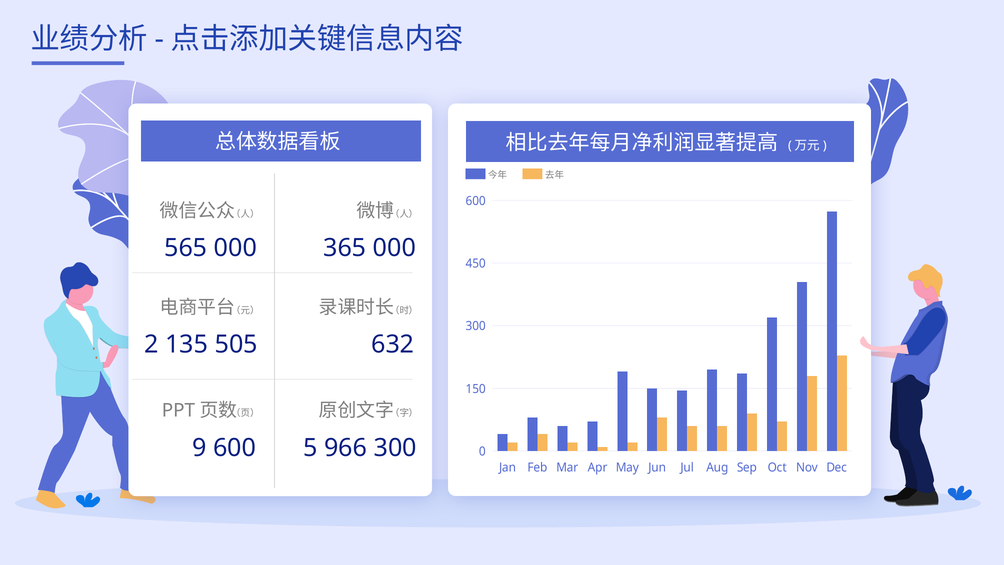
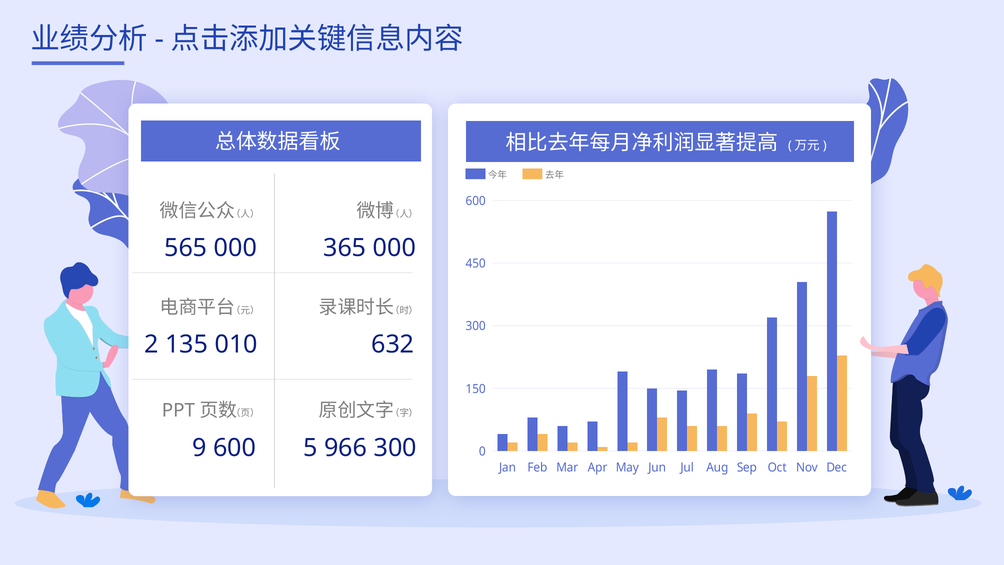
505: 505 -> 010
